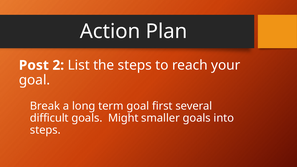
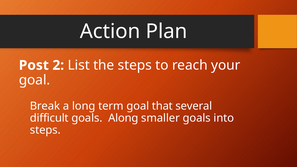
first: first -> that
Might: Might -> Along
